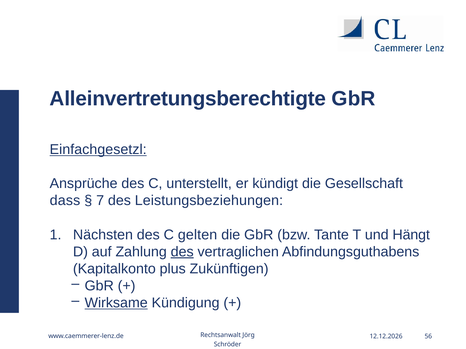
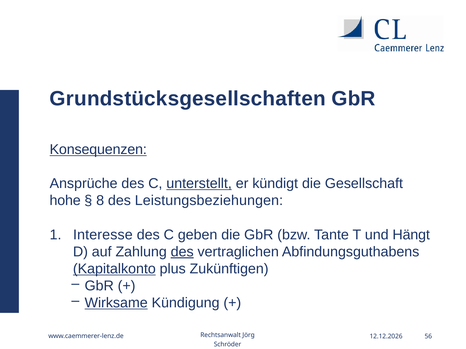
Alleinvertretungsberechtigte: Alleinvertretungsberechtigte -> Grundstücksgesellschaften
Einfachgesetzl: Einfachgesetzl -> Konsequenzen
unterstellt underline: none -> present
dass: dass -> hohe
7: 7 -> 8
Nächsten: Nächsten -> Interesse
gelten: gelten -> geben
Kapitalkonto underline: none -> present
